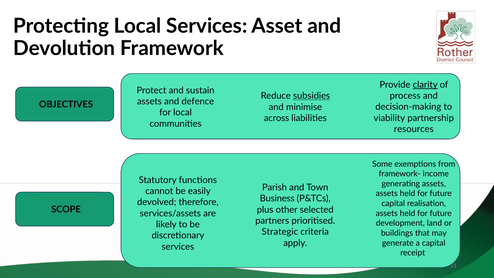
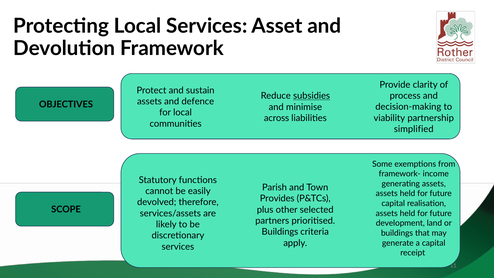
clarity underline: present -> none
resources: resources -> simplified
Business: Business -> Provides
Strategic at (280, 232): Strategic -> Buildings
